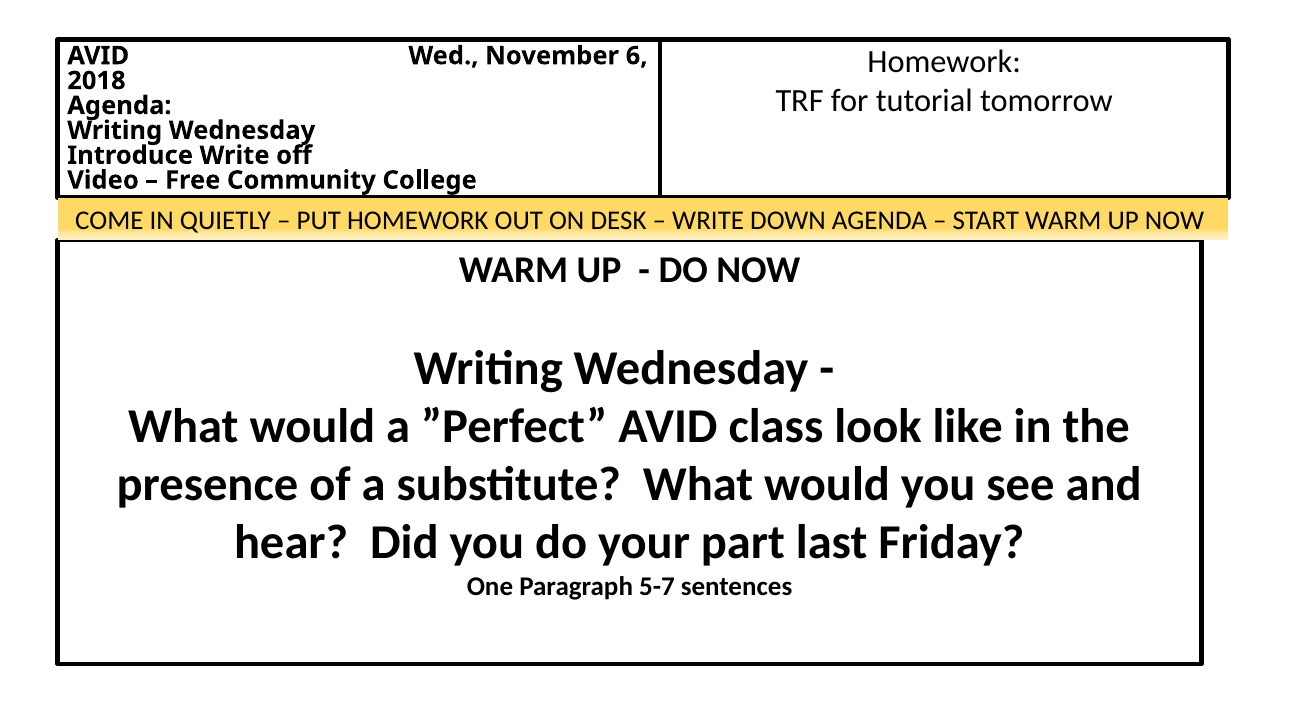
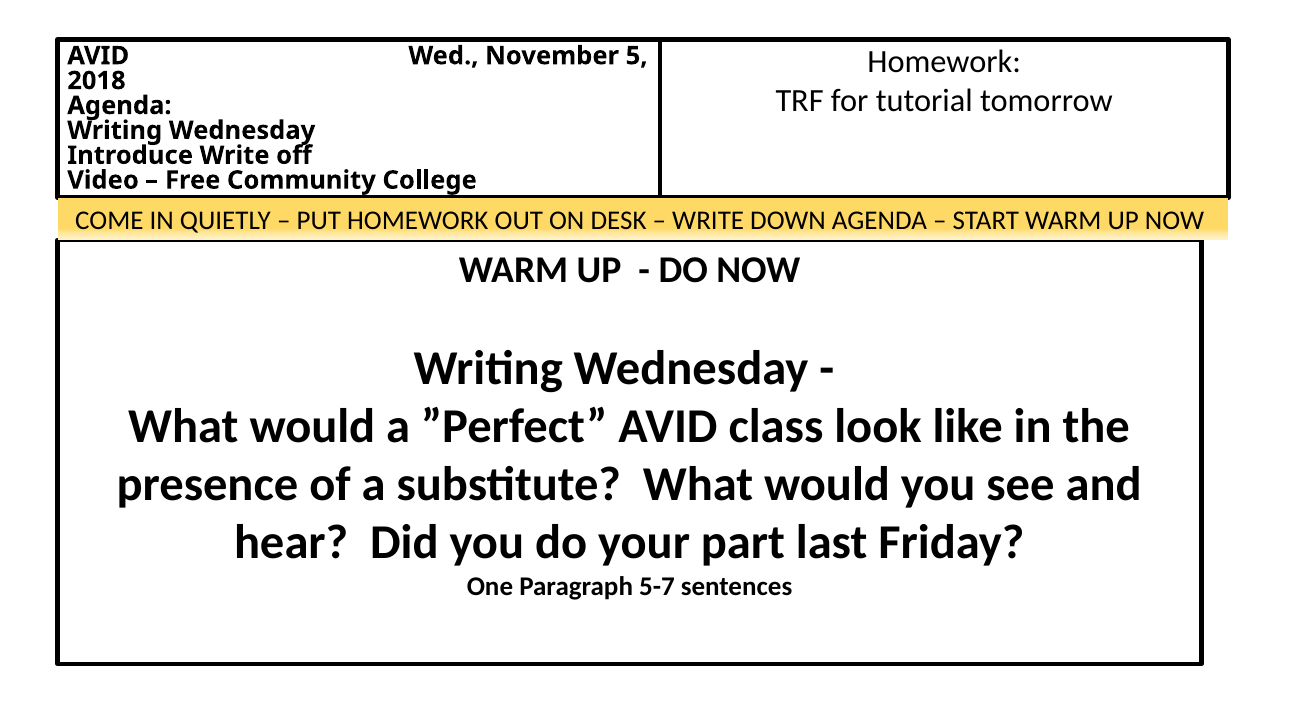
6: 6 -> 5
